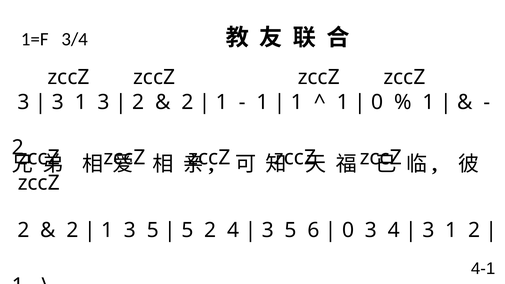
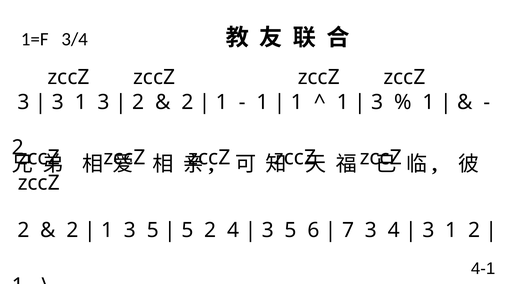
0 at (377, 102): 0 -> 3
0 at (348, 230): 0 -> 7
